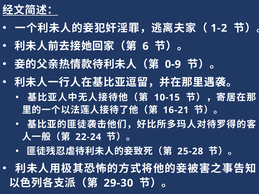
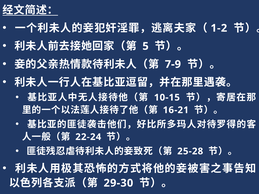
6: 6 -> 5
0-9: 0-9 -> 7-9
